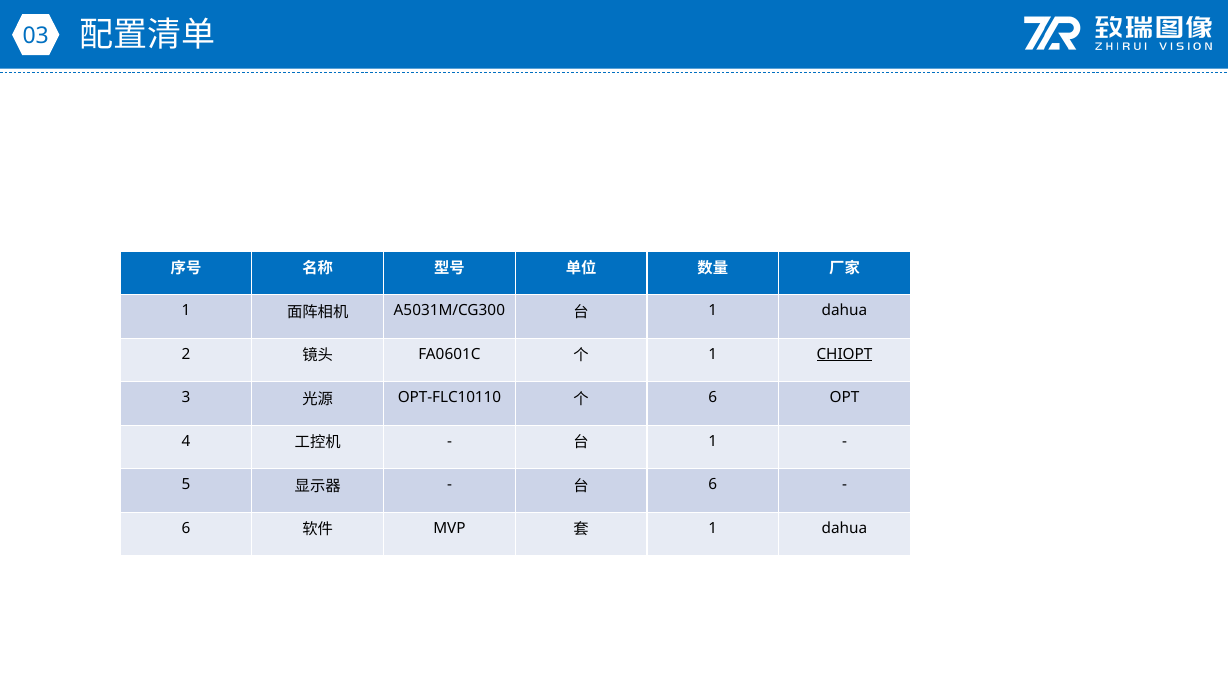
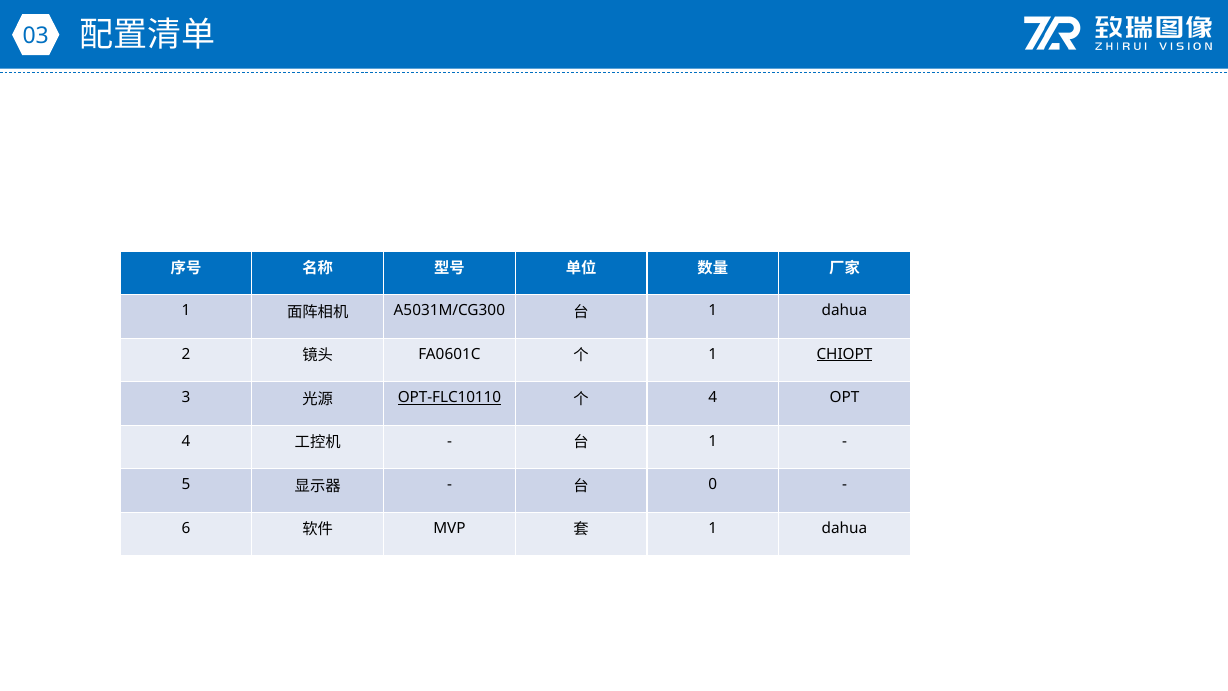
OPT-FLC10110 underline: none -> present
6 at (713, 398): 6 -> 4
6 at (713, 485): 6 -> 0
